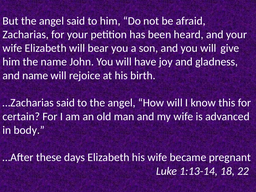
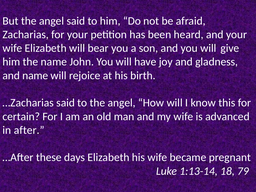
body: body -> after
22: 22 -> 79
